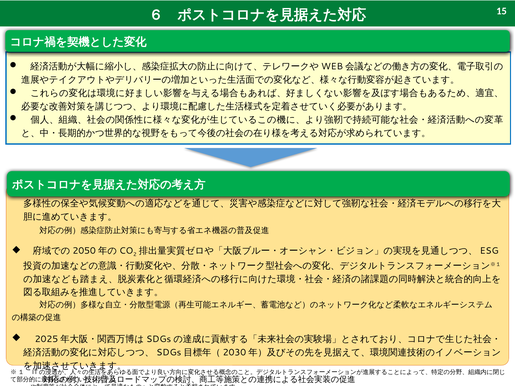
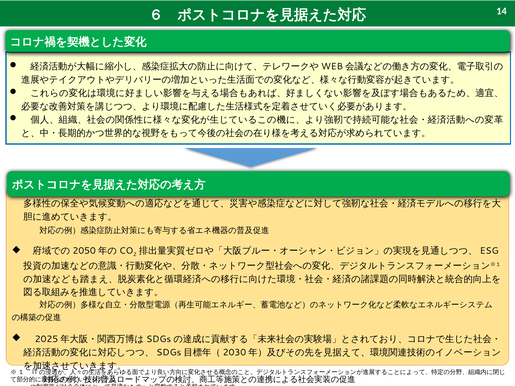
15: 15 -> 14
